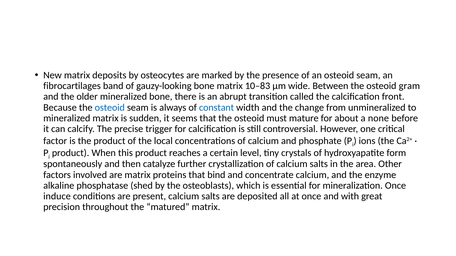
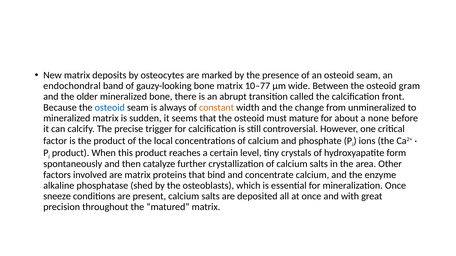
fibrocartilages: fibrocartilages -> endochondral
10–83: 10–83 -> 10–77
constant colour: blue -> orange
induce: induce -> sneeze
